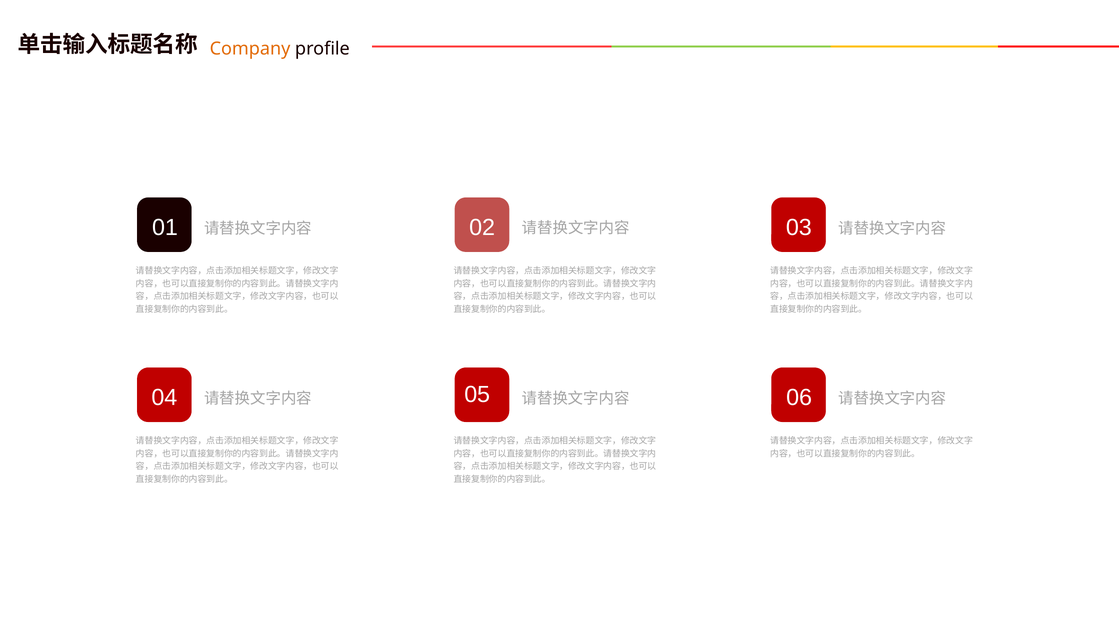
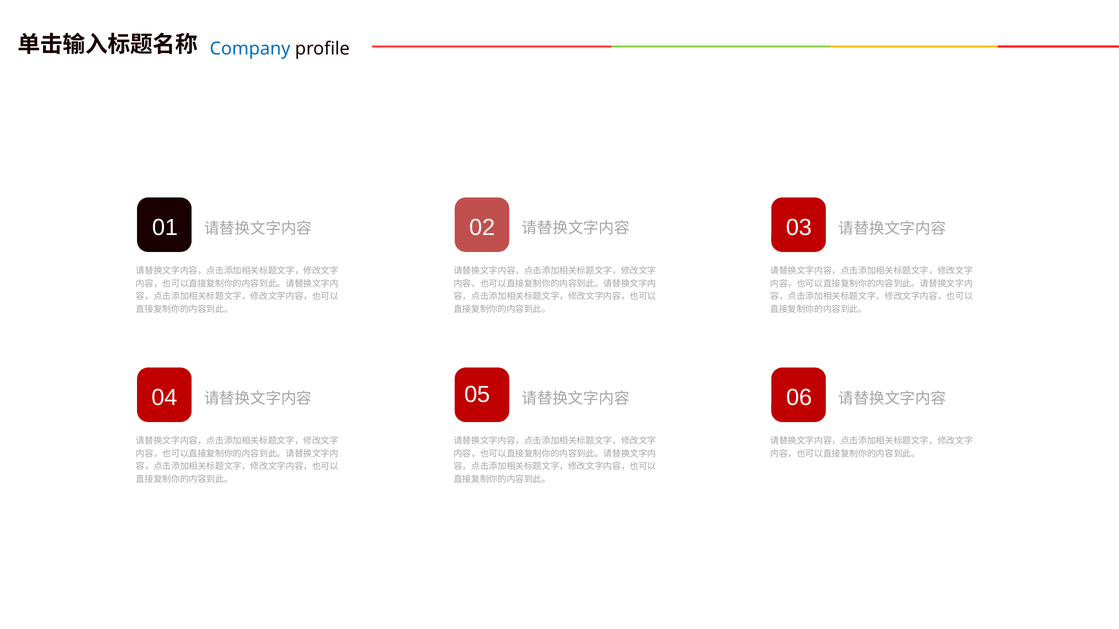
Company colour: orange -> blue
